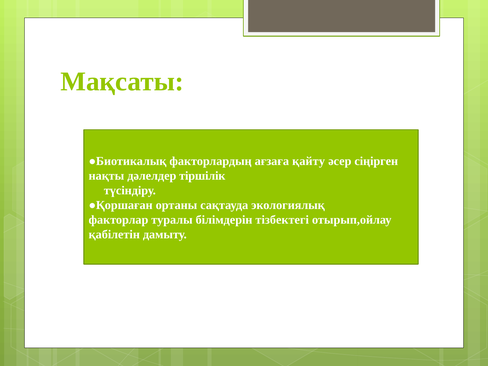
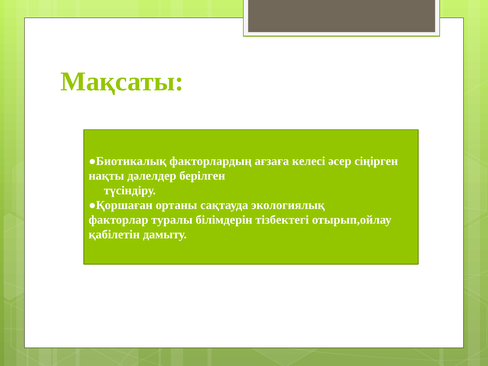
қайту: қайту -> келесі
тіршілік: тіршілік -> берілген
